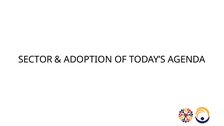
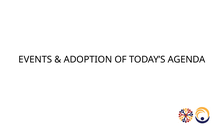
SECTOR: SECTOR -> EVENTS
